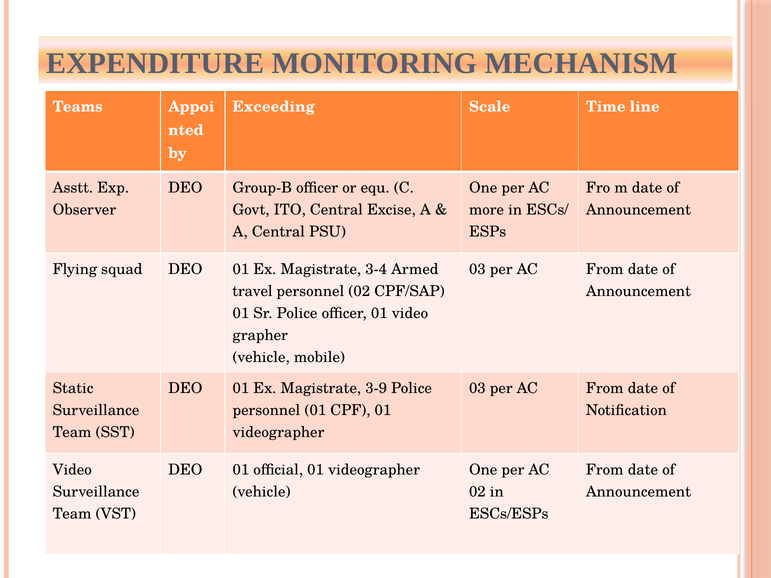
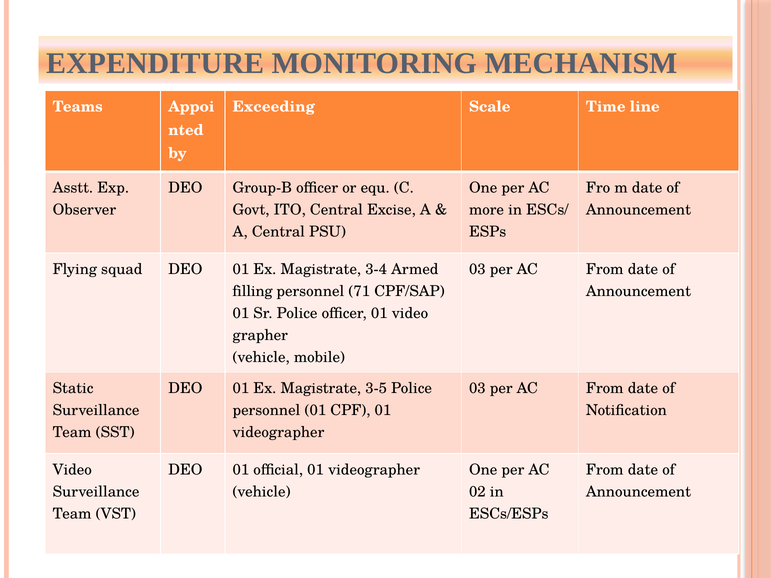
travel: travel -> filling
personnel 02: 02 -> 71
3-9: 3-9 -> 3-5
